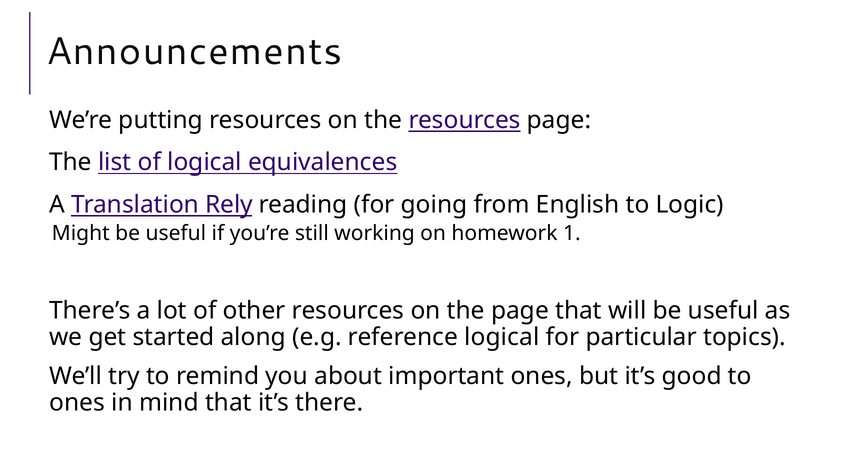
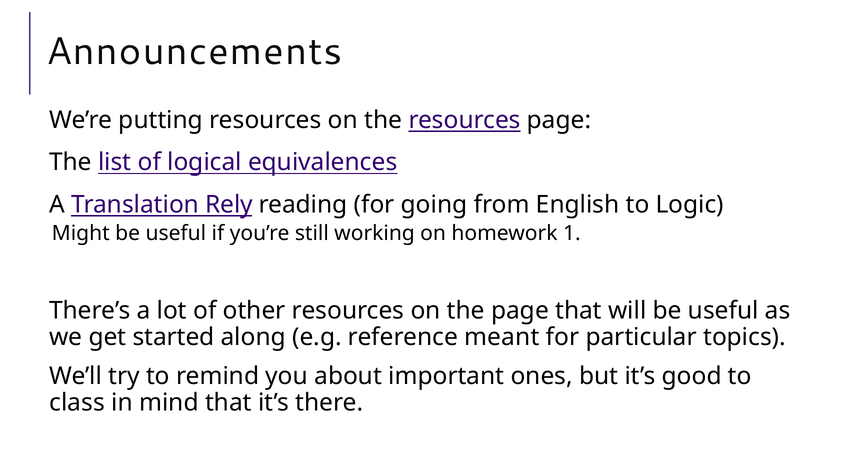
reference logical: logical -> meant
ones at (77, 403): ones -> class
